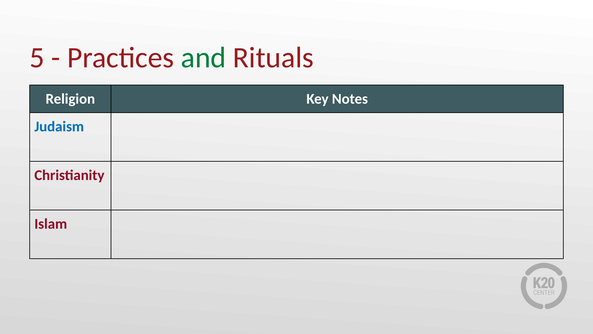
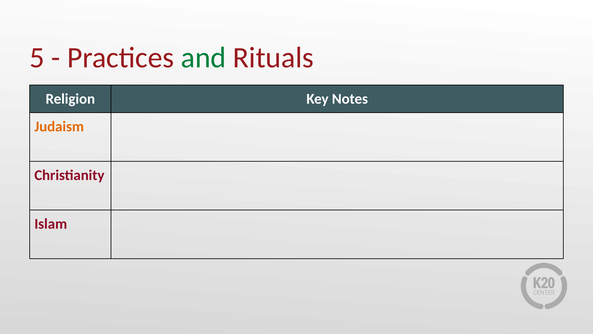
Judaism colour: blue -> orange
